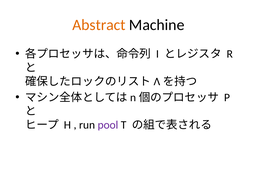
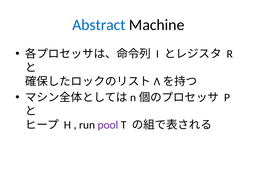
Abstract colour: orange -> blue
